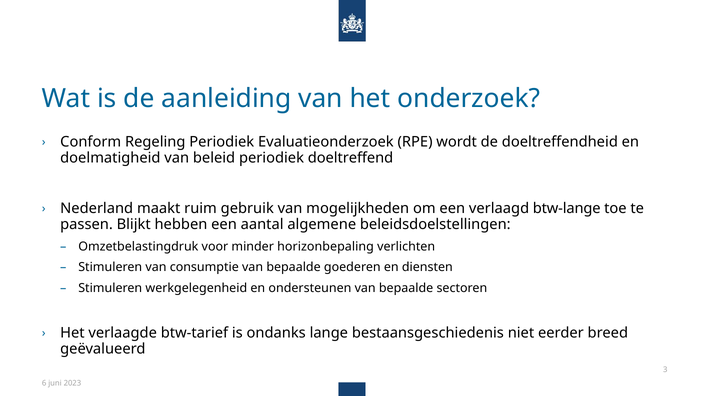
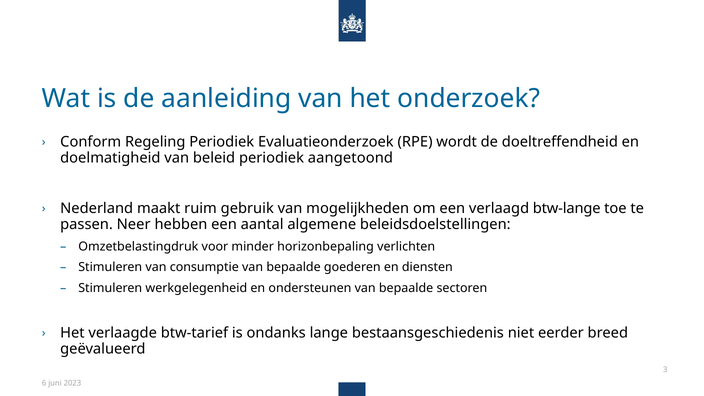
doeltreffend: doeltreffend -> aangetoond
Blijkt: Blijkt -> Neer
